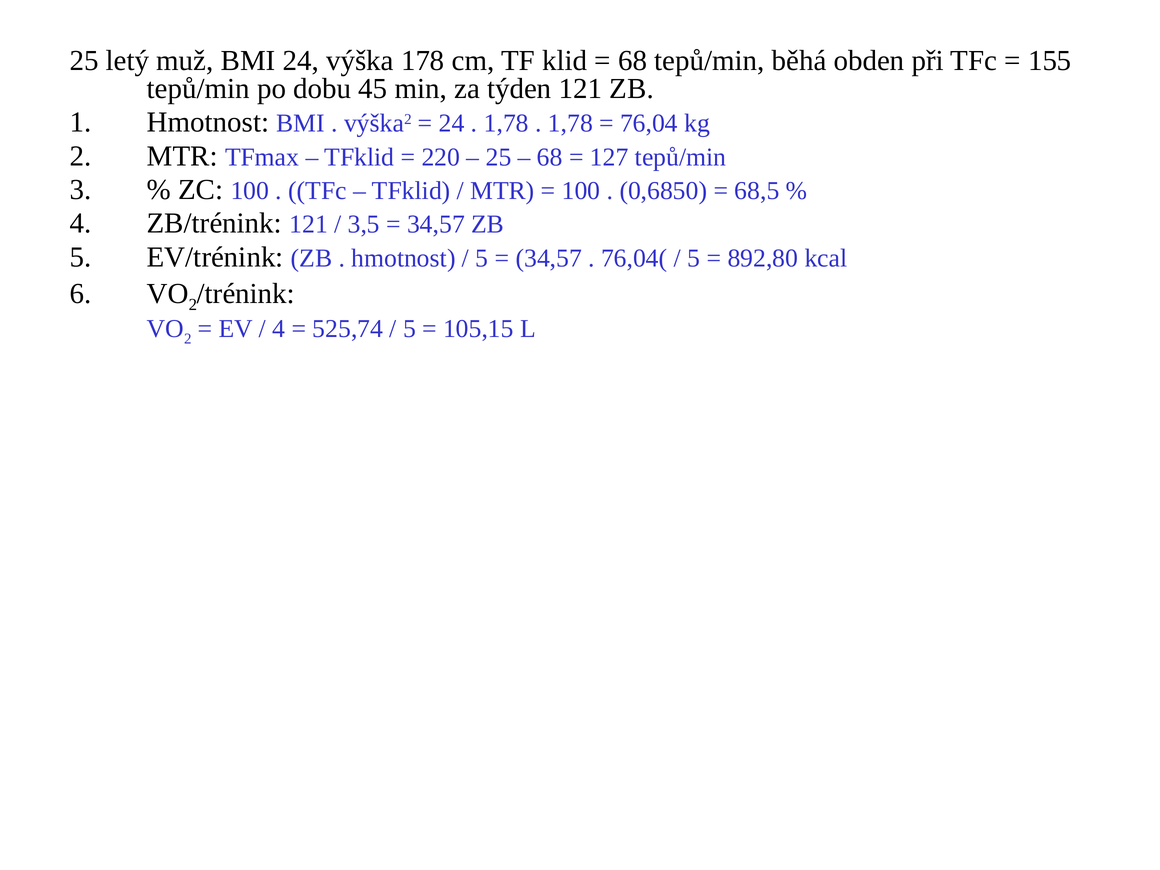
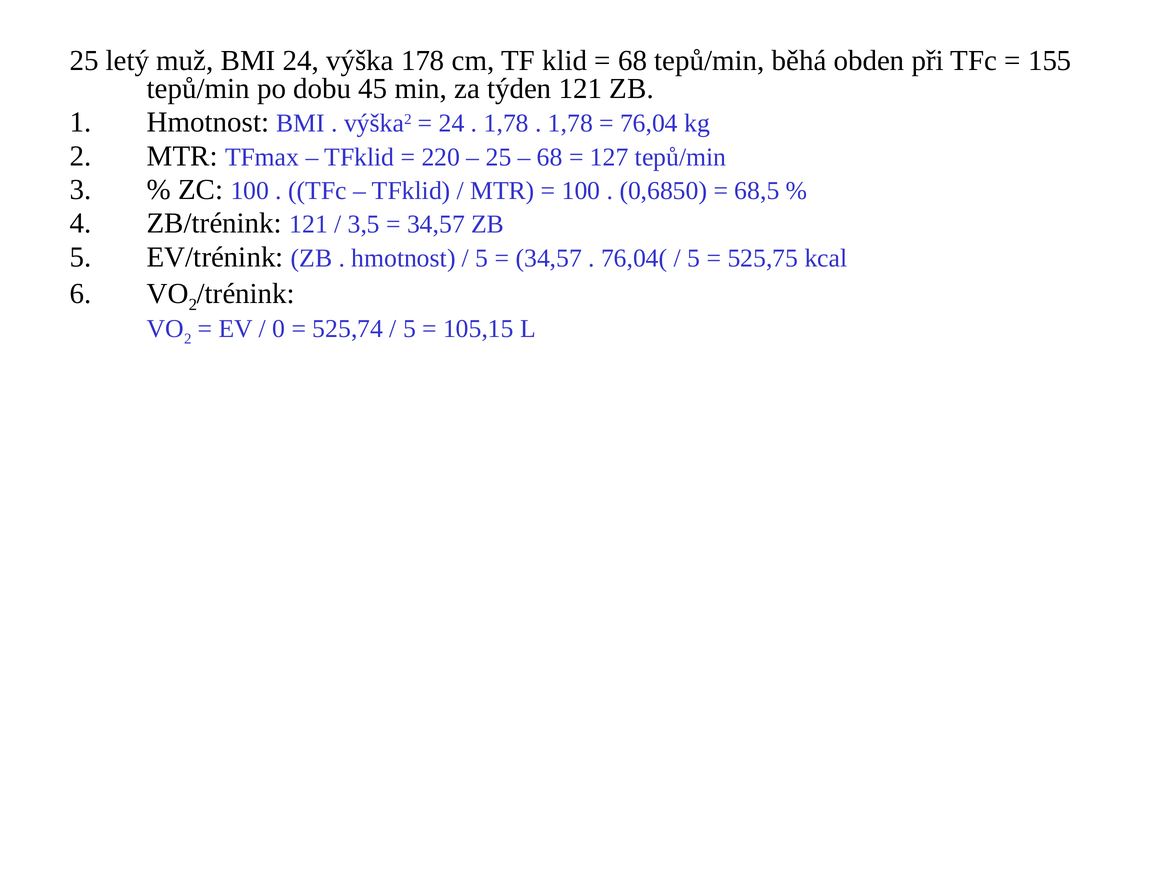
892,80: 892,80 -> 525,75
4 at (279, 329): 4 -> 0
